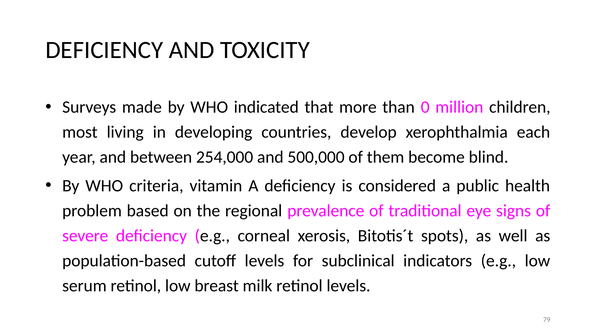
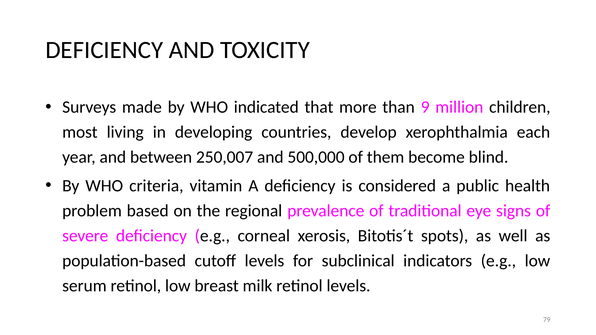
0: 0 -> 9
254,000: 254,000 -> 250,007
